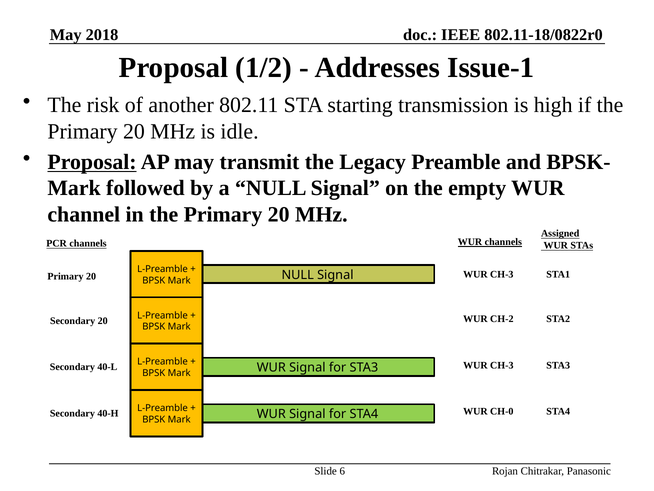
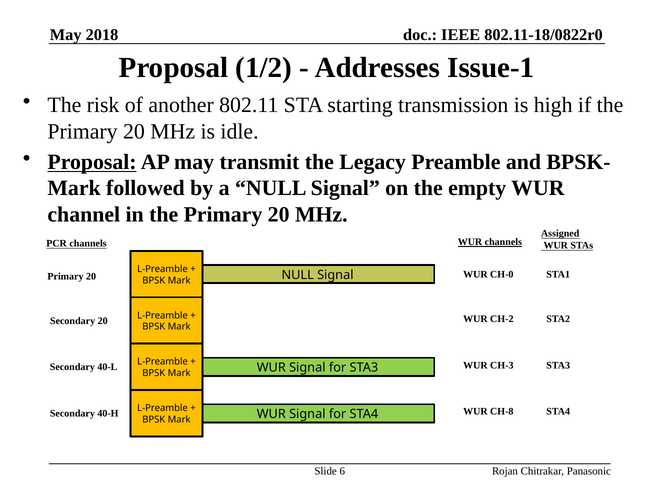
CH-3 at (502, 274): CH-3 -> CH-0
CH-0: CH-0 -> CH-8
